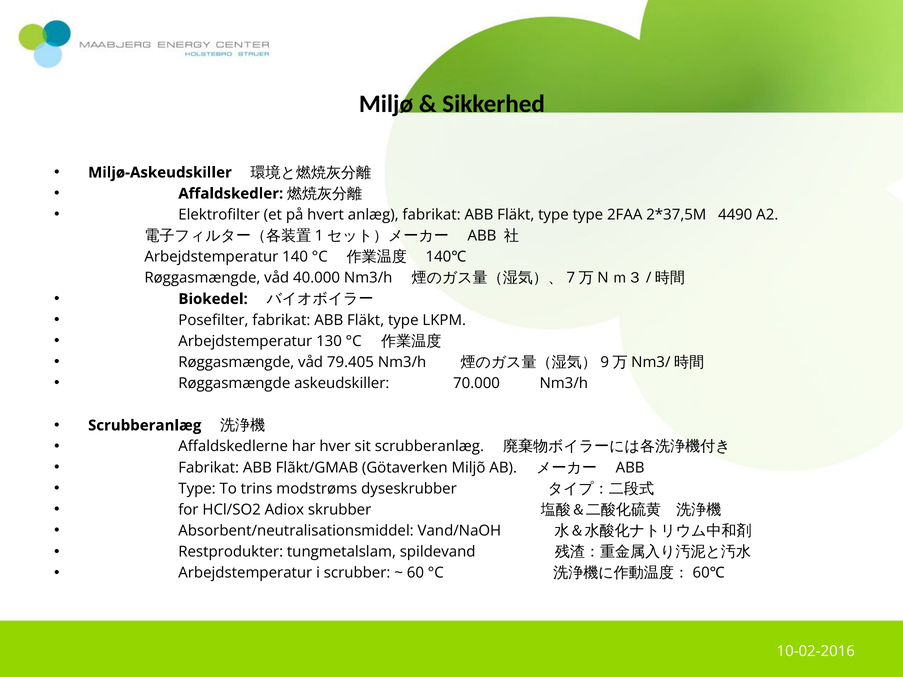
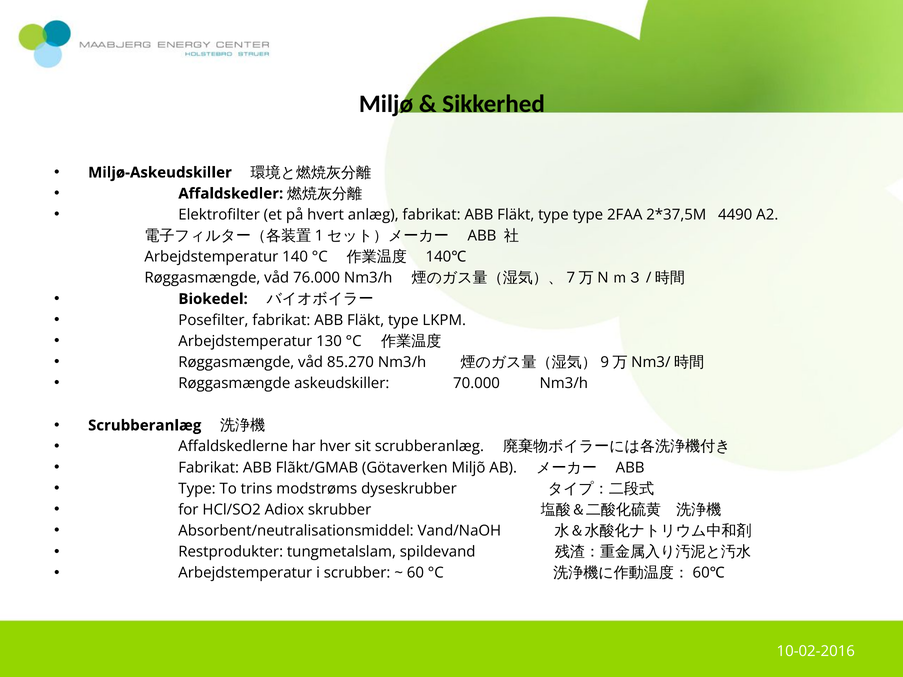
40.000: 40.000 -> 76.000
79.405: 79.405 -> 85.270
